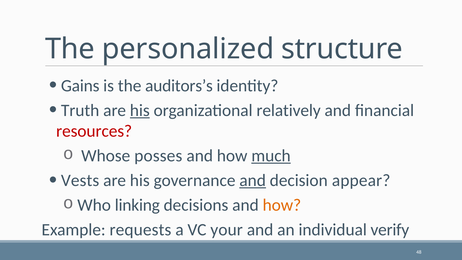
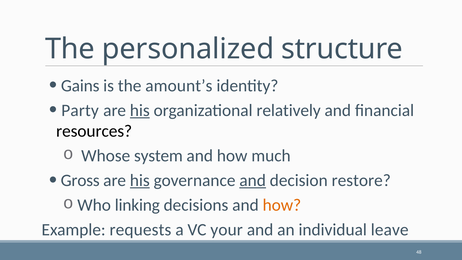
auditors’s: auditors’s -> amount’s
Truth: Truth -> Party
resources colour: red -> black
posses: posses -> system
much underline: present -> none
Vests: Vests -> Gross
his at (140, 180) underline: none -> present
appear: appear -> restore
verify: verify -> leave
